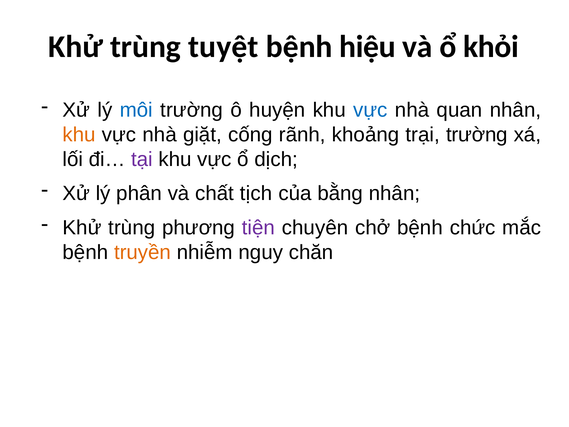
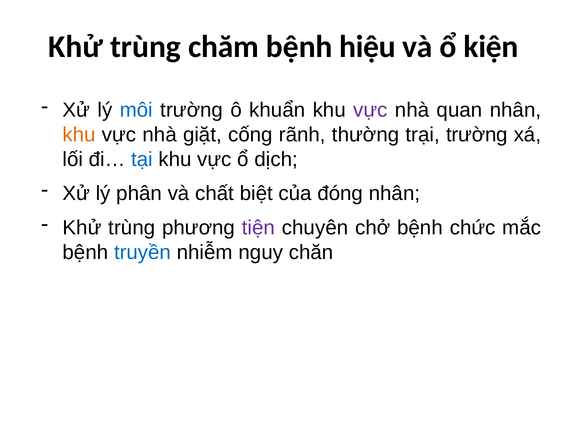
tuyệt: tuyệt -> chăm
khỏi: khỏi -> kiện
huyện: huyện -> khuẩn
vực at (370, 110) colour: blue -> purple
khoảng: khoảng -> thường
tại colour: purple -> blue
tịch: tịch -> biệt
bằng: bằng -> đóng
truyền colour: orange -> blue
